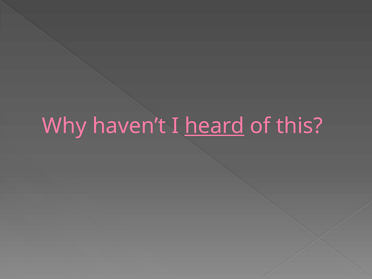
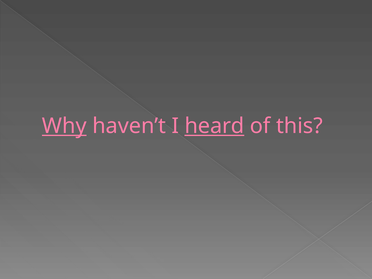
Why underline: none -> present
